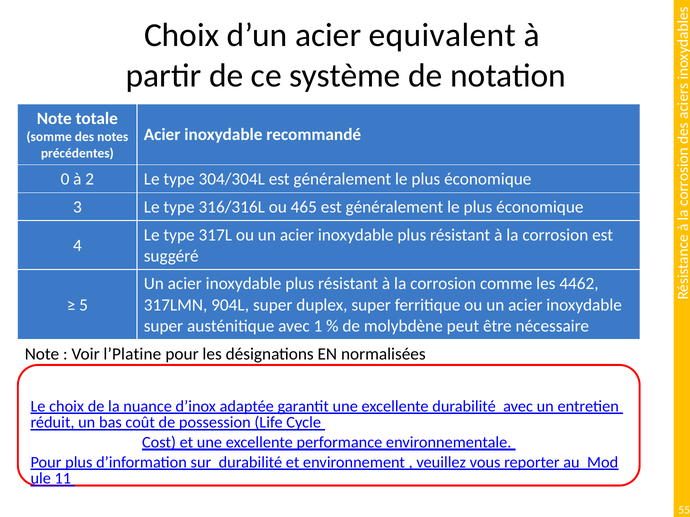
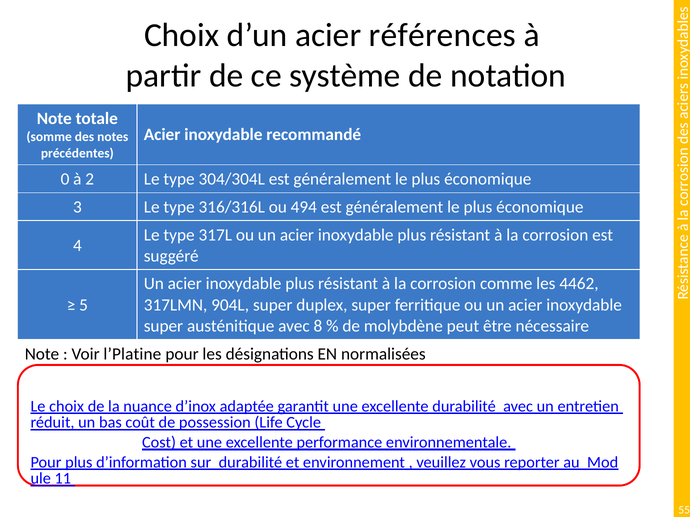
equivalent: equivalent -> références
465: 465 -> 494
1: 1 -> 8
